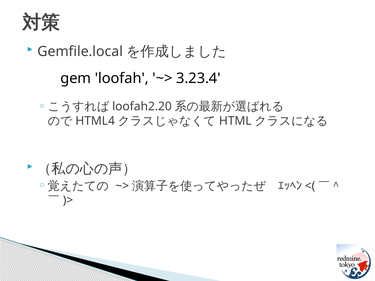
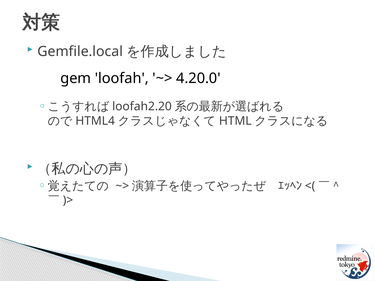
3.23.4: 3.23.4 -> 4.20.0
